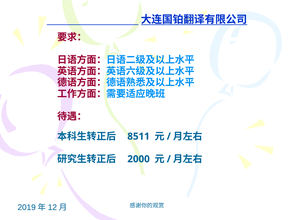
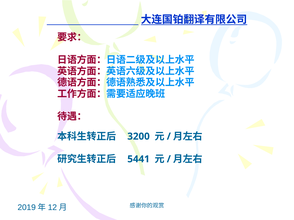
8511: 8511 -> 3200
2000: 2000 -> 5441
